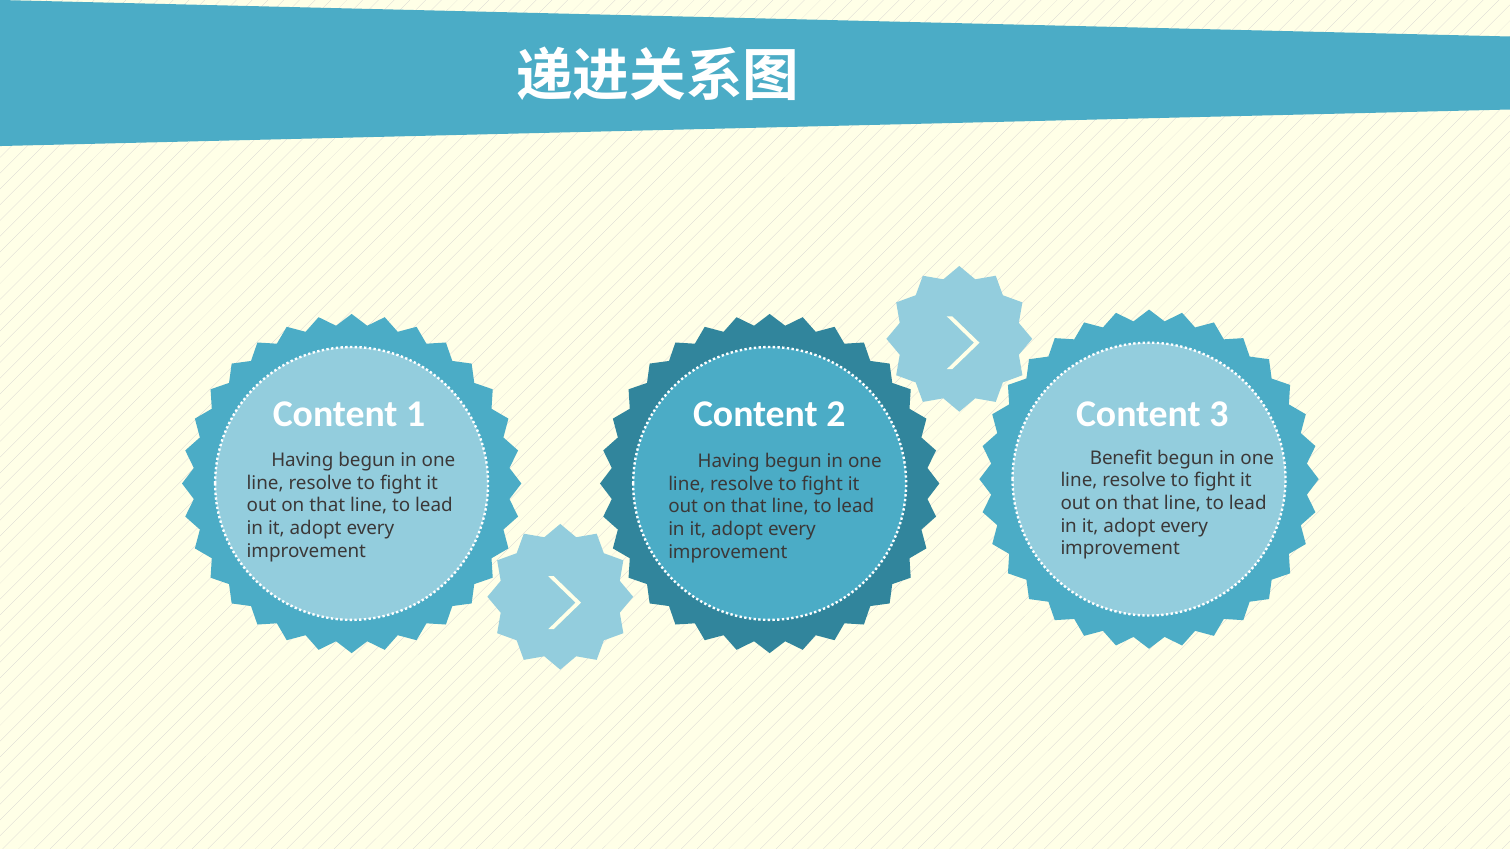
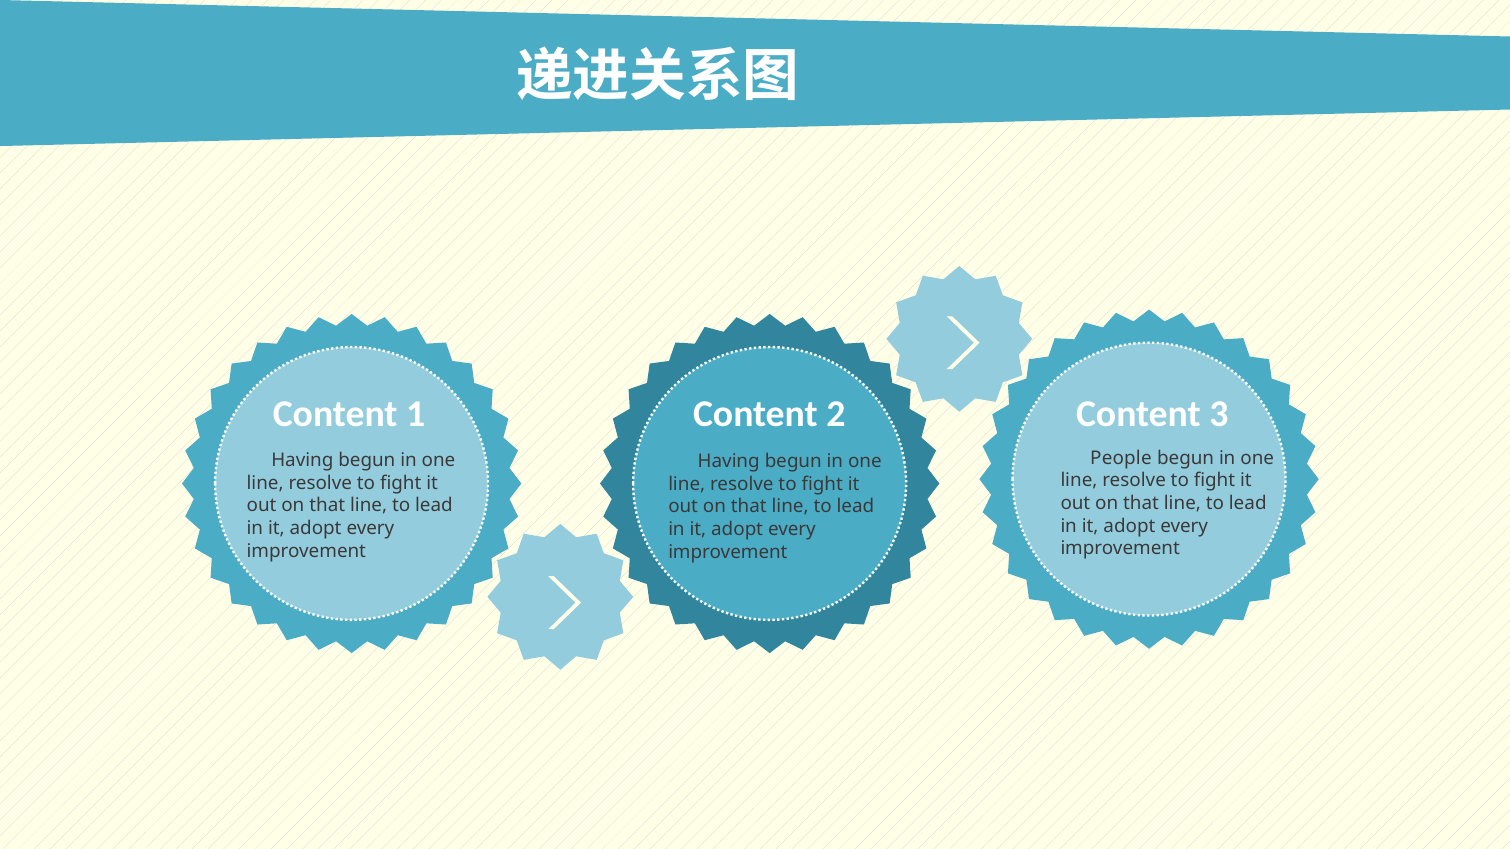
Benefit: Benefit -> People
